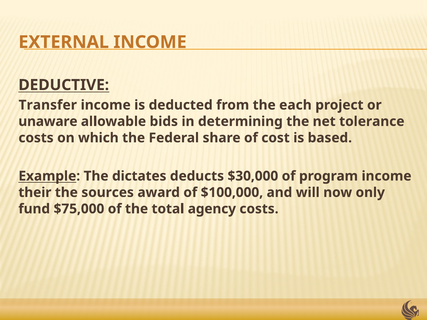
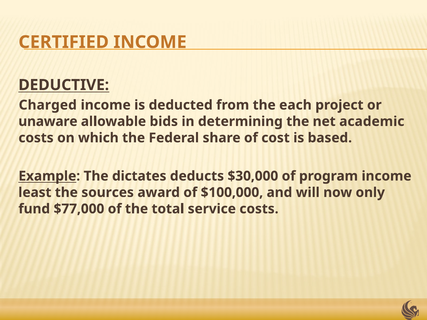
EXTERNAL: EXTERNAL -> CERTIFIED
Transfer: Transfer -> Charged
tolerance: tolerance -> academic
their: their -> least
$75,000: $75,000 -> $77,000
agency: agency -> service
